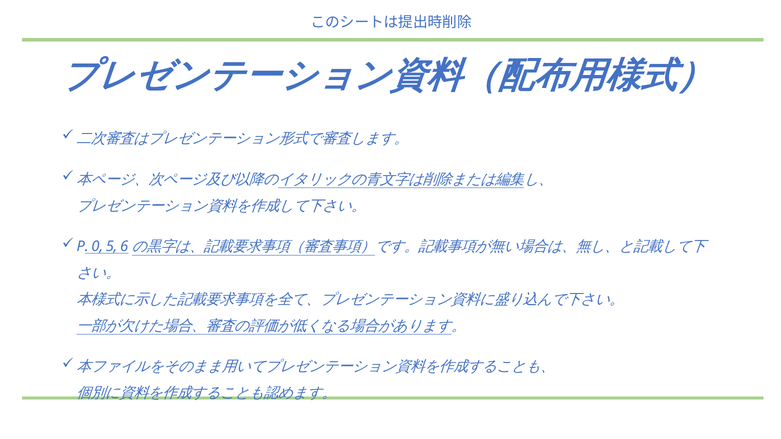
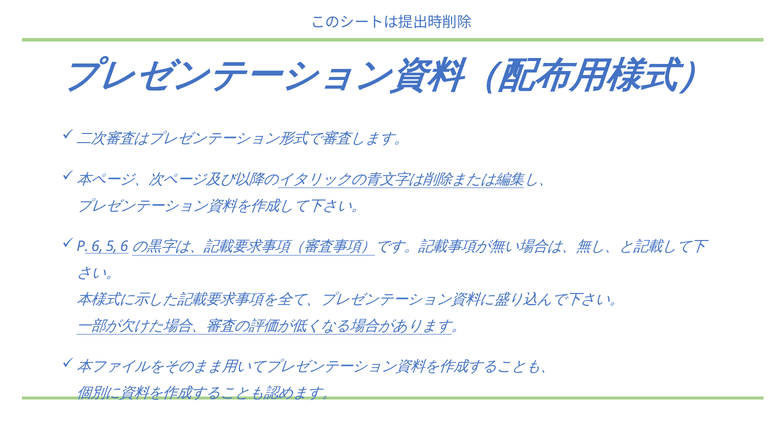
0: 0 -> 6
